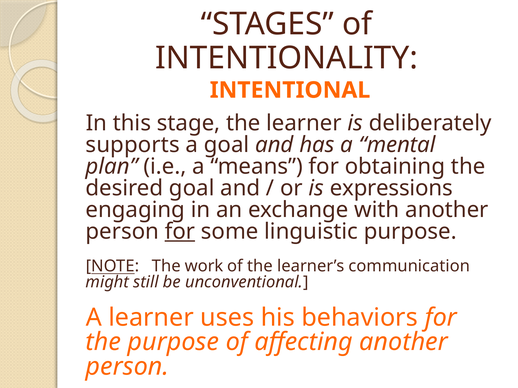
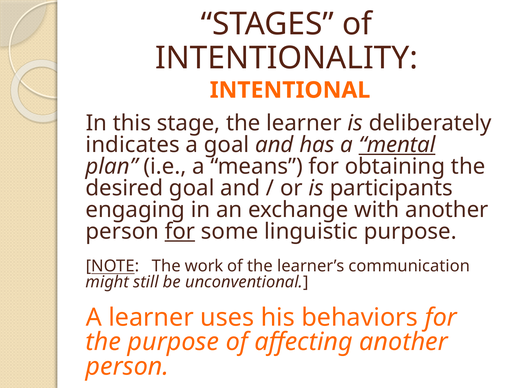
supports: supports -> indicates
mental underline: none -> present
expressions: expressions -> participants
